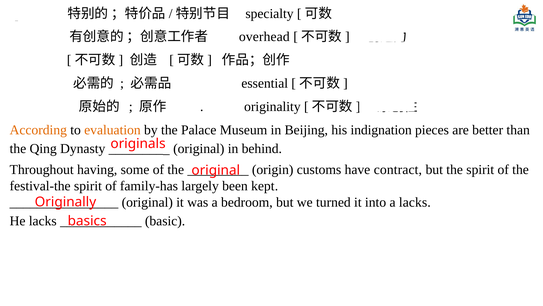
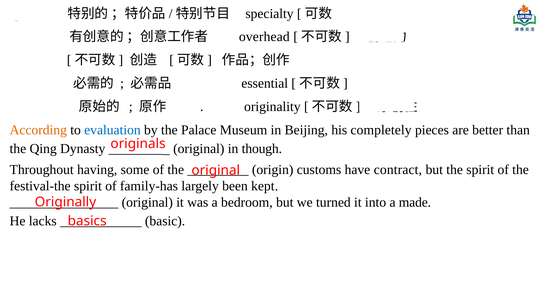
evaluation colour: orange -> blue
indignation: indignation -> completely
behind: behind -> though
a lacks: lacks -> made
